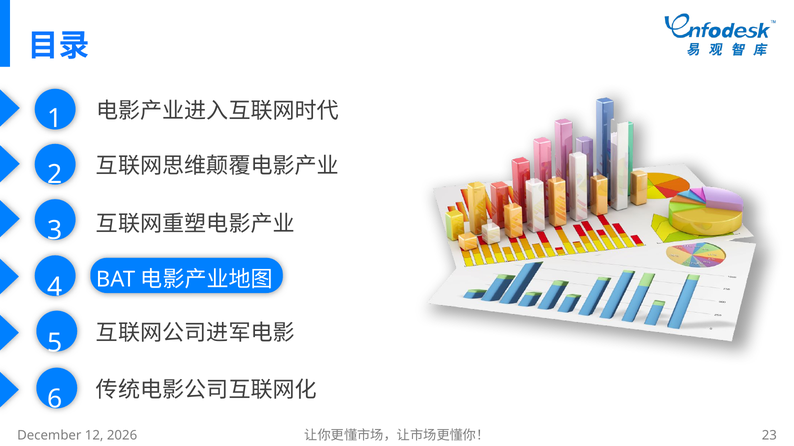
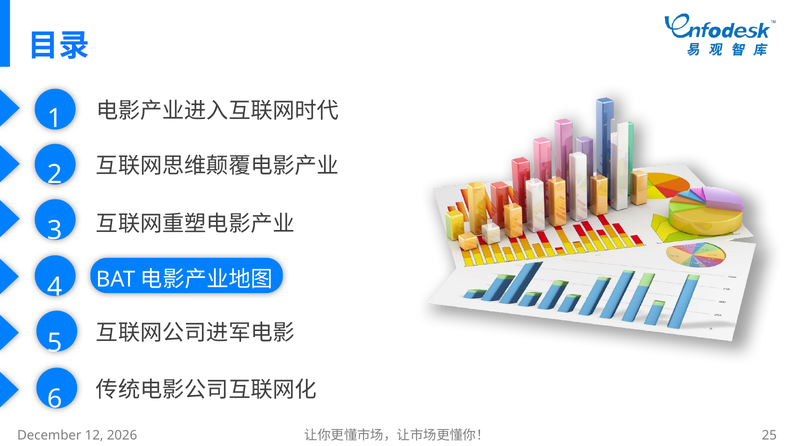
23: 23 -> 25
